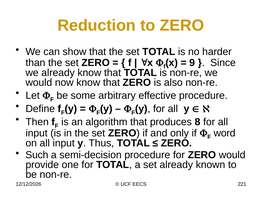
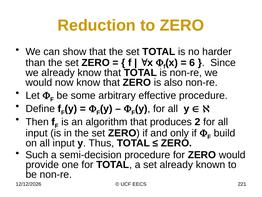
9: 9 -> 6
8: 8 -> 2
word: word -> build
